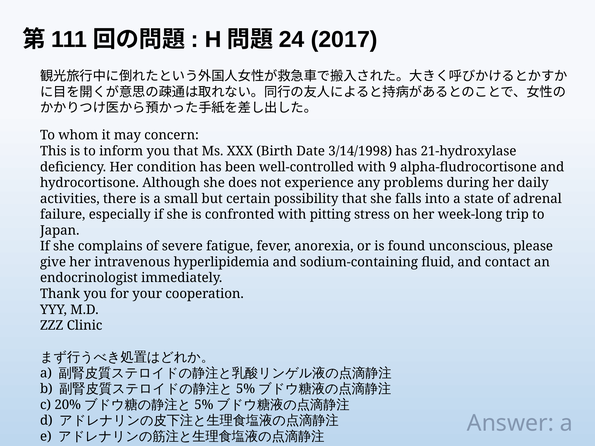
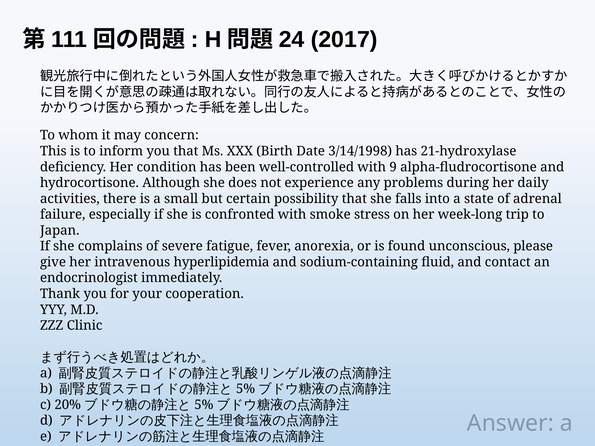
pitting: pitting -> smoke
